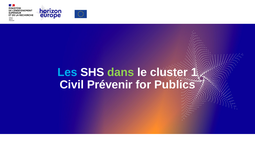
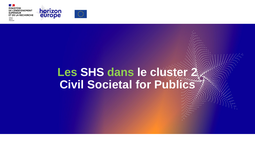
Les colour: light blue -> light green
1: 1 -> 2
Prévenir: Prévenir -> Societal
